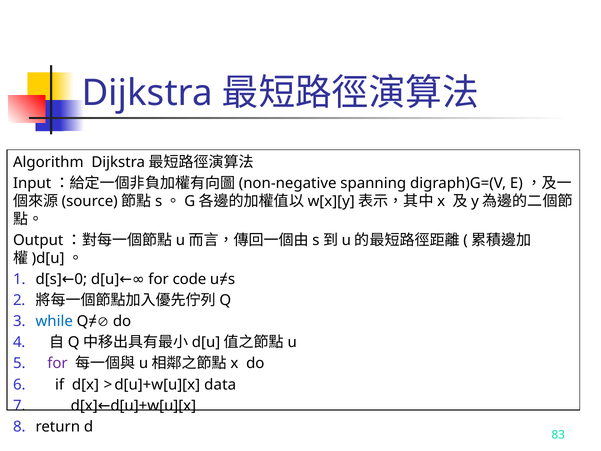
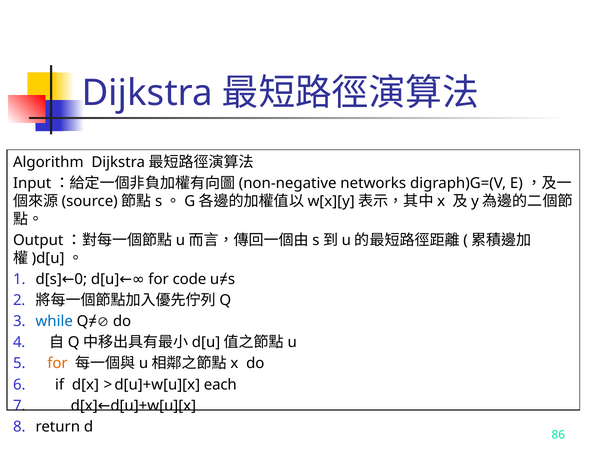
spanning: spanning -> networks
for at (57, 363) colour: purple -> orange
data: data -> each
83: 83 -> 86
